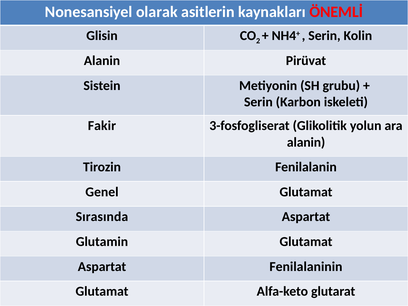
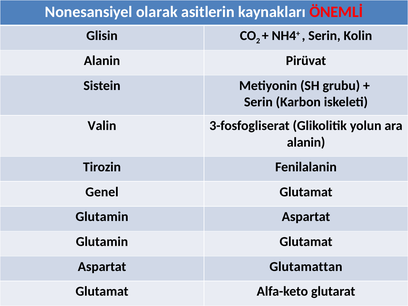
Fakir: Fakir -> Valin
Sırasında at (102, 217): Sırasında -> Glutamin
Fenilalaninin: Fenilalaninin -> Glutamattan
